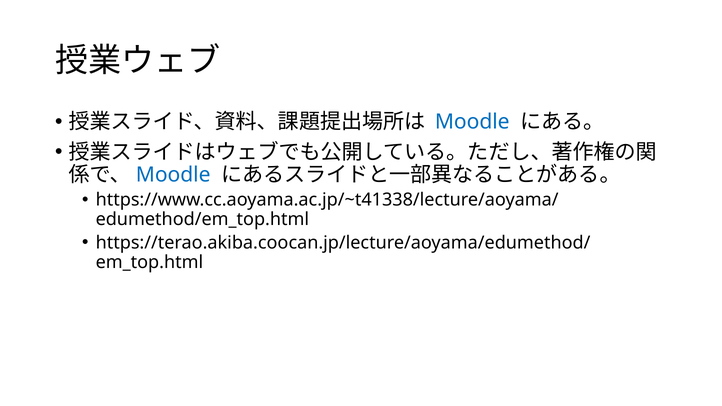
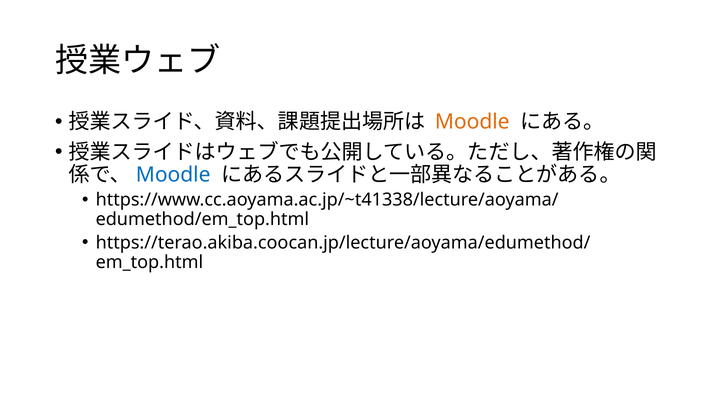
Moodle at (472, 122) colour: blue -> orange
